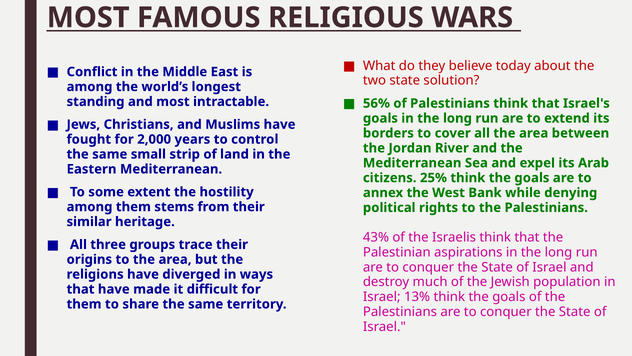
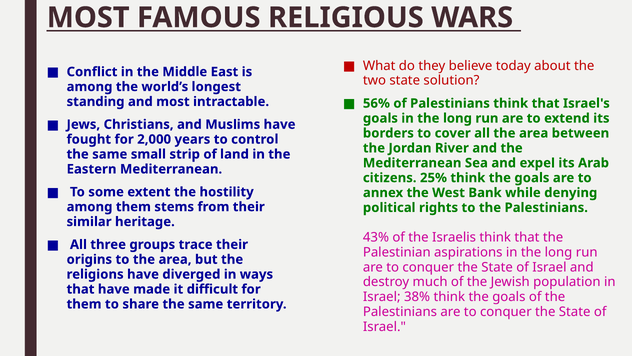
13%: 13% -> 38%
